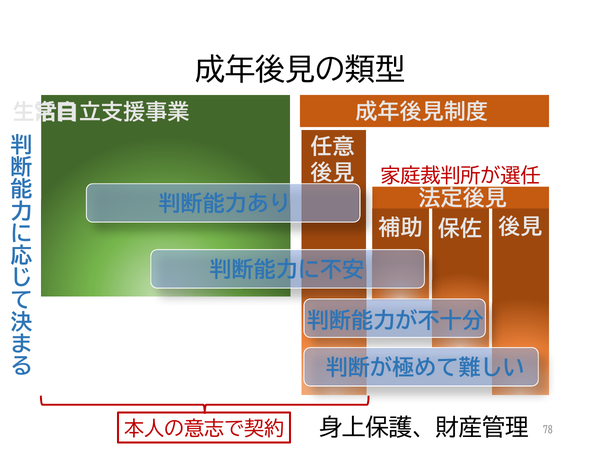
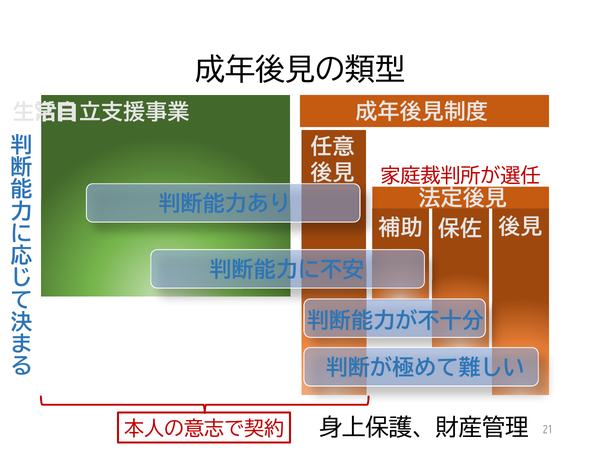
78: 78 -> 21
